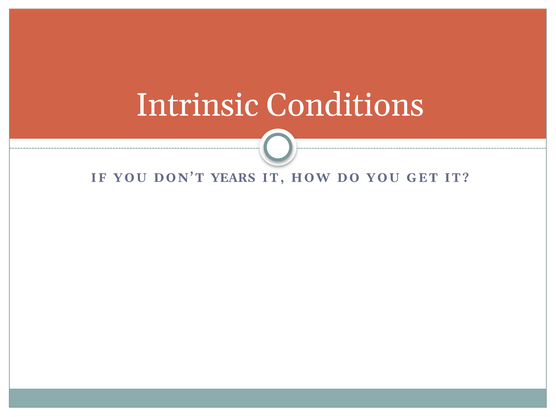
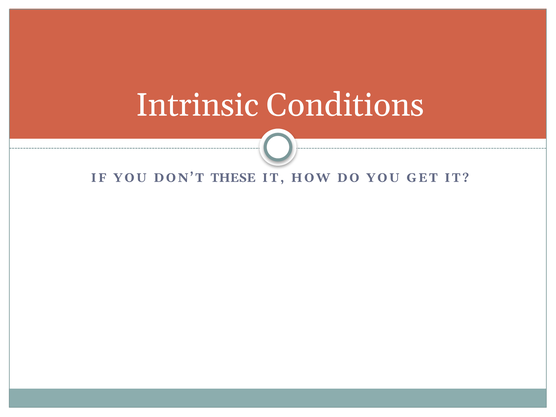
YEARS: YEARS -> THESE
